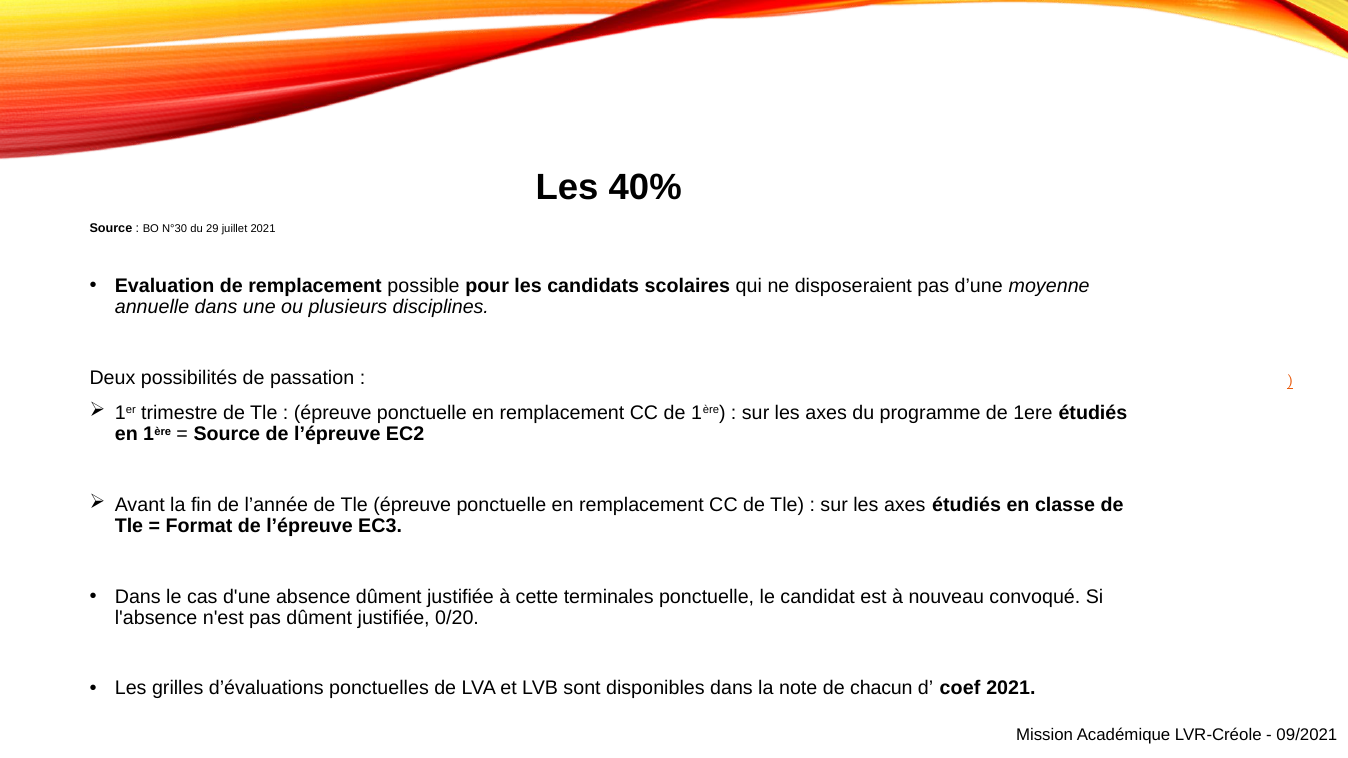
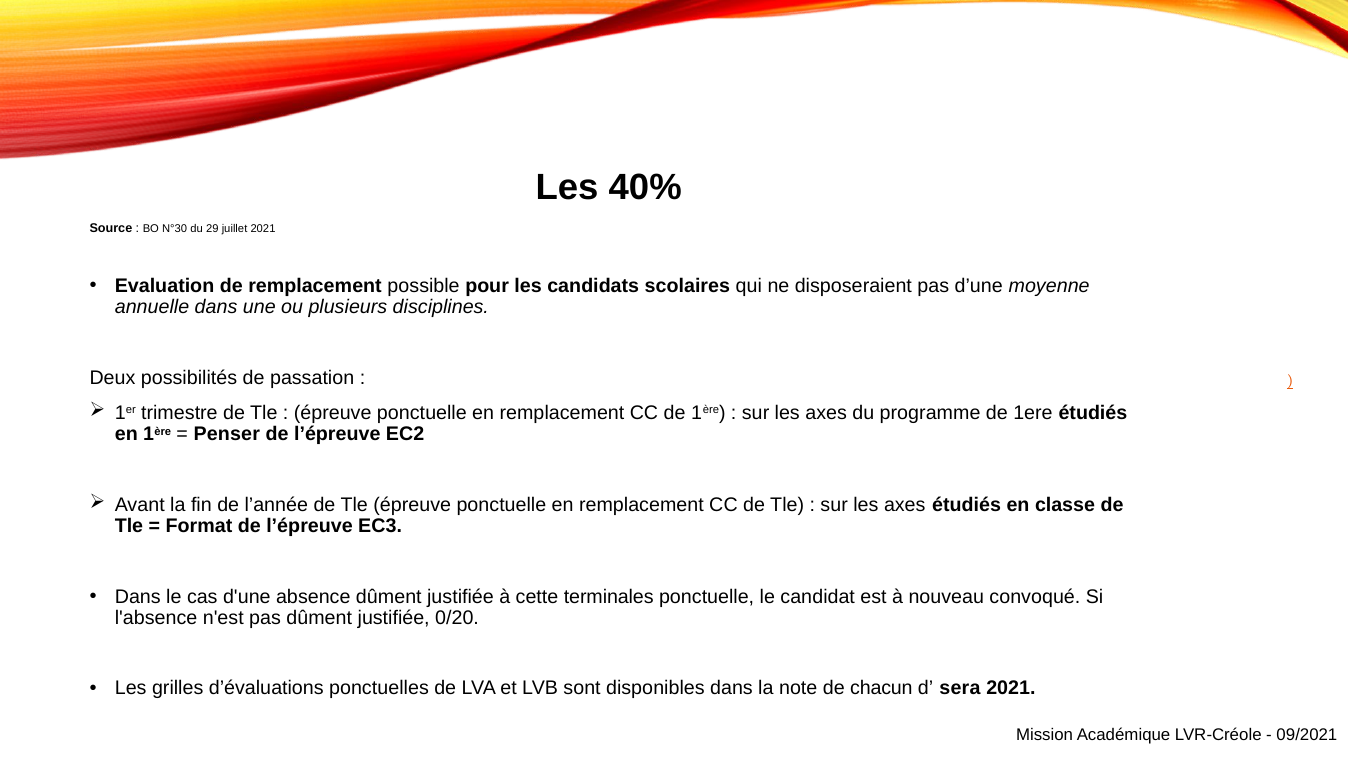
Source at (227, 434): Source -> Penser
coef: coef -> sera
